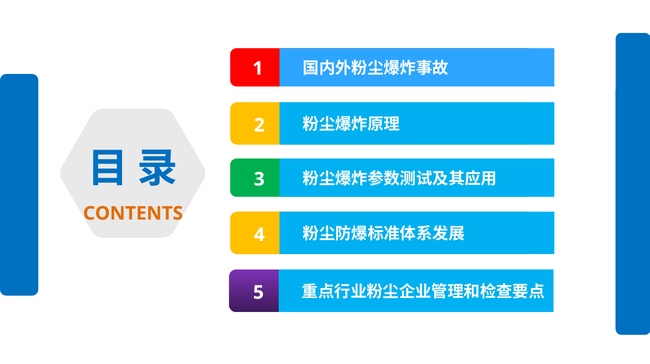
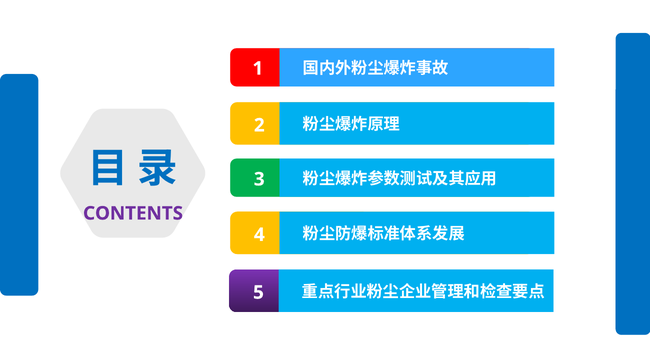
CONTENTS colour: orange -> purple
